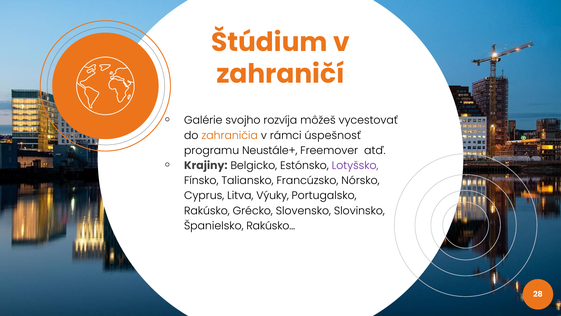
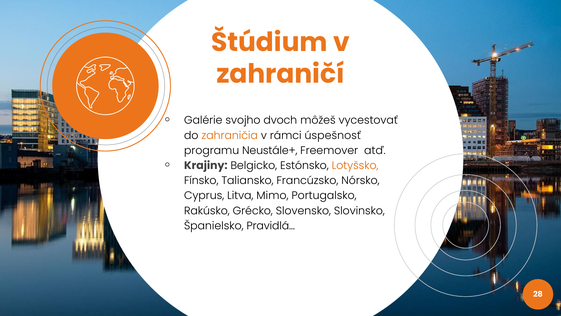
rozvíja: rozvíja -> dvoch
Lotyšsko colour: purple -> orange
Výuky: Výuky -> Mimo
Španielsko Rakúsko: Rakúsko -> Pravidlá
